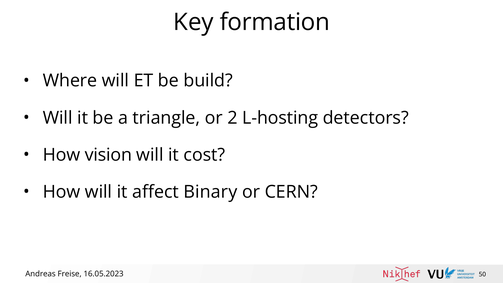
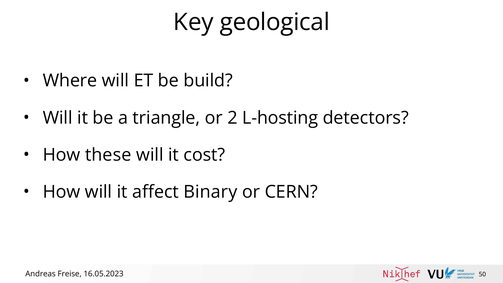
formation: formation -> geological
vision: vision -> these
